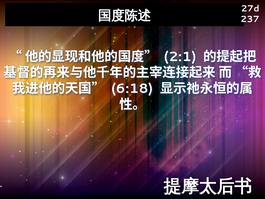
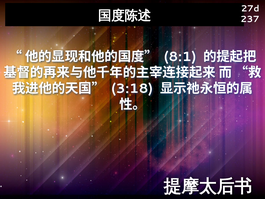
2:1: 2:1 -> 8:1
6:18: 6:18 -> 3:18
